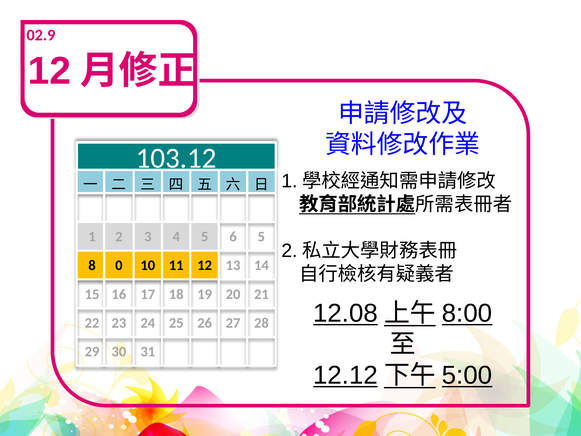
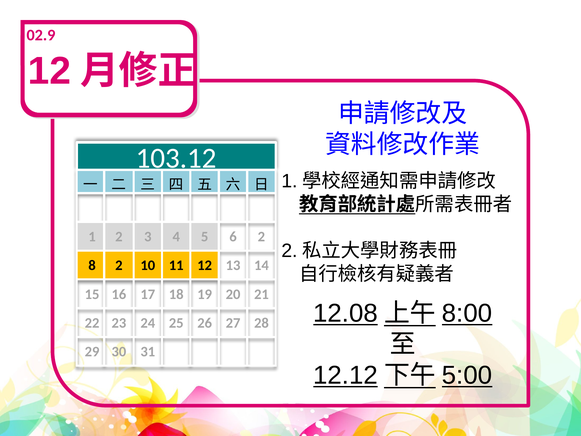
6 5: 5 -> 2
8 0: 0 -> 2
